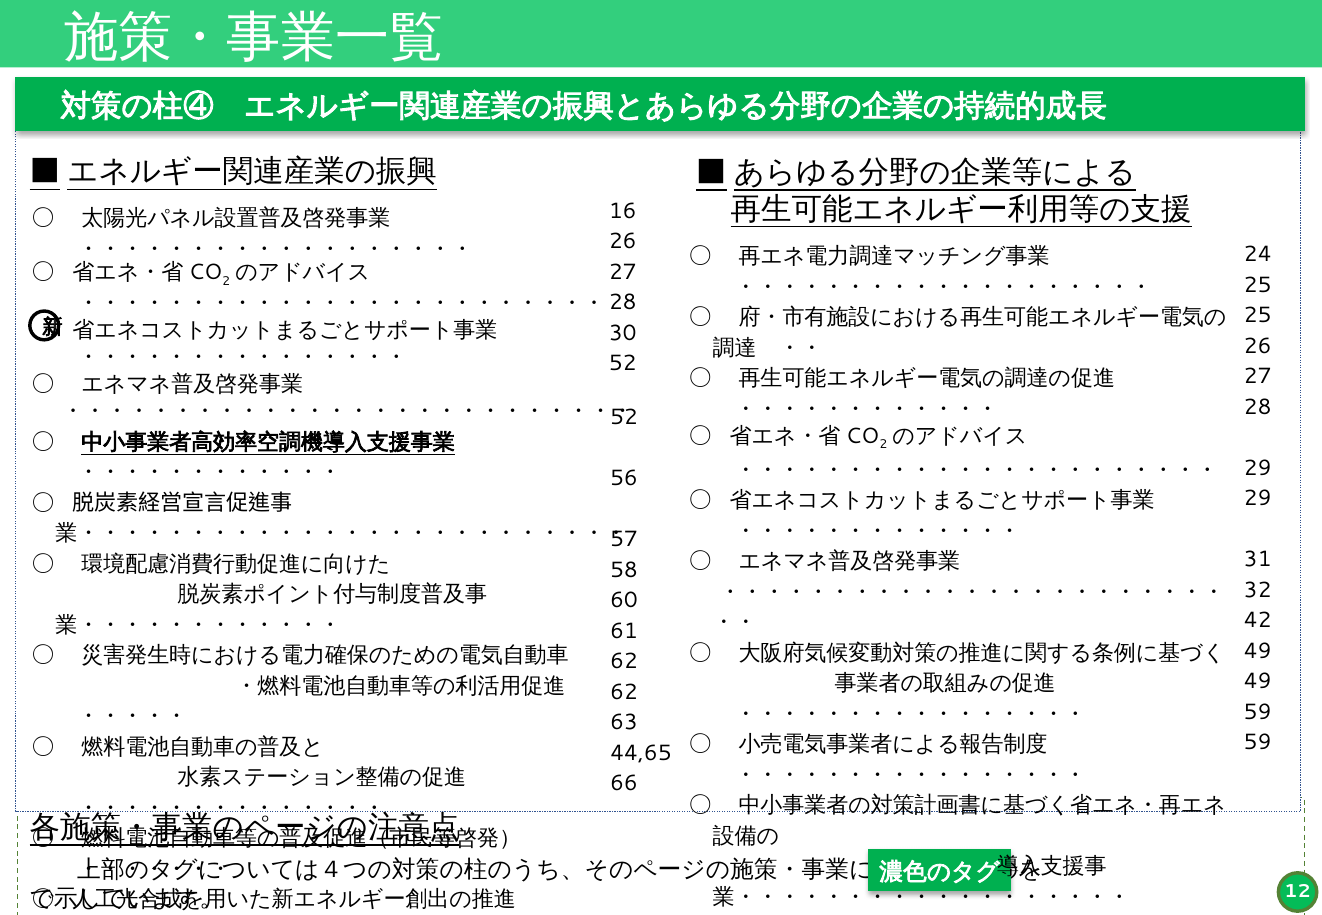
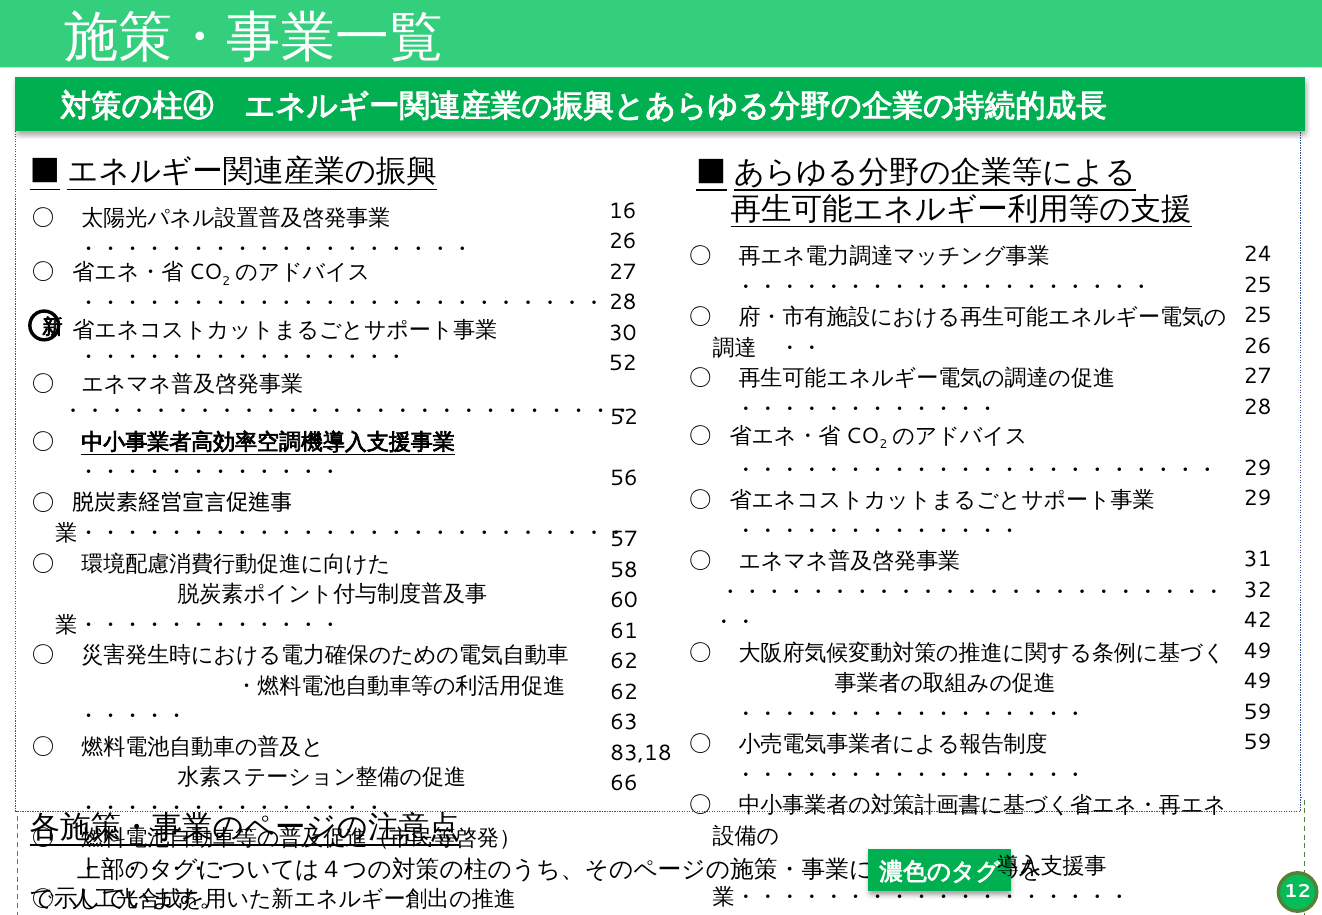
44,65: 44,65 -> 83,18
